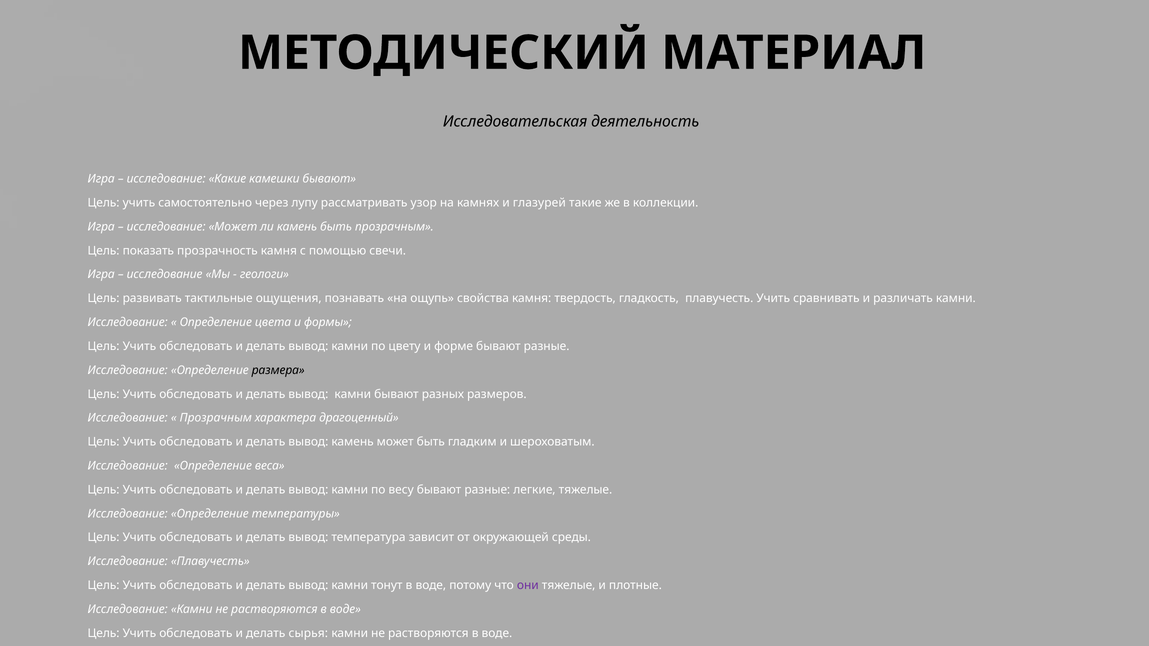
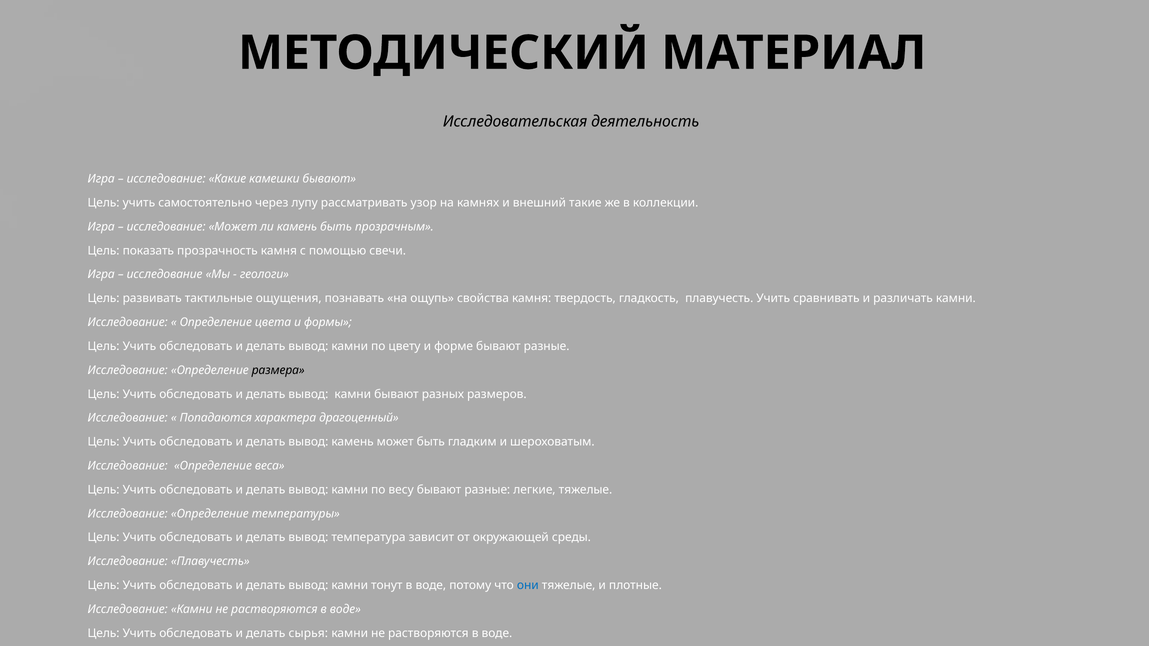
глазурей: глазурей -> внешний
Прозрачным at (216, 418): Прозрачным -> Попадаются
они colour: purple -> blue
